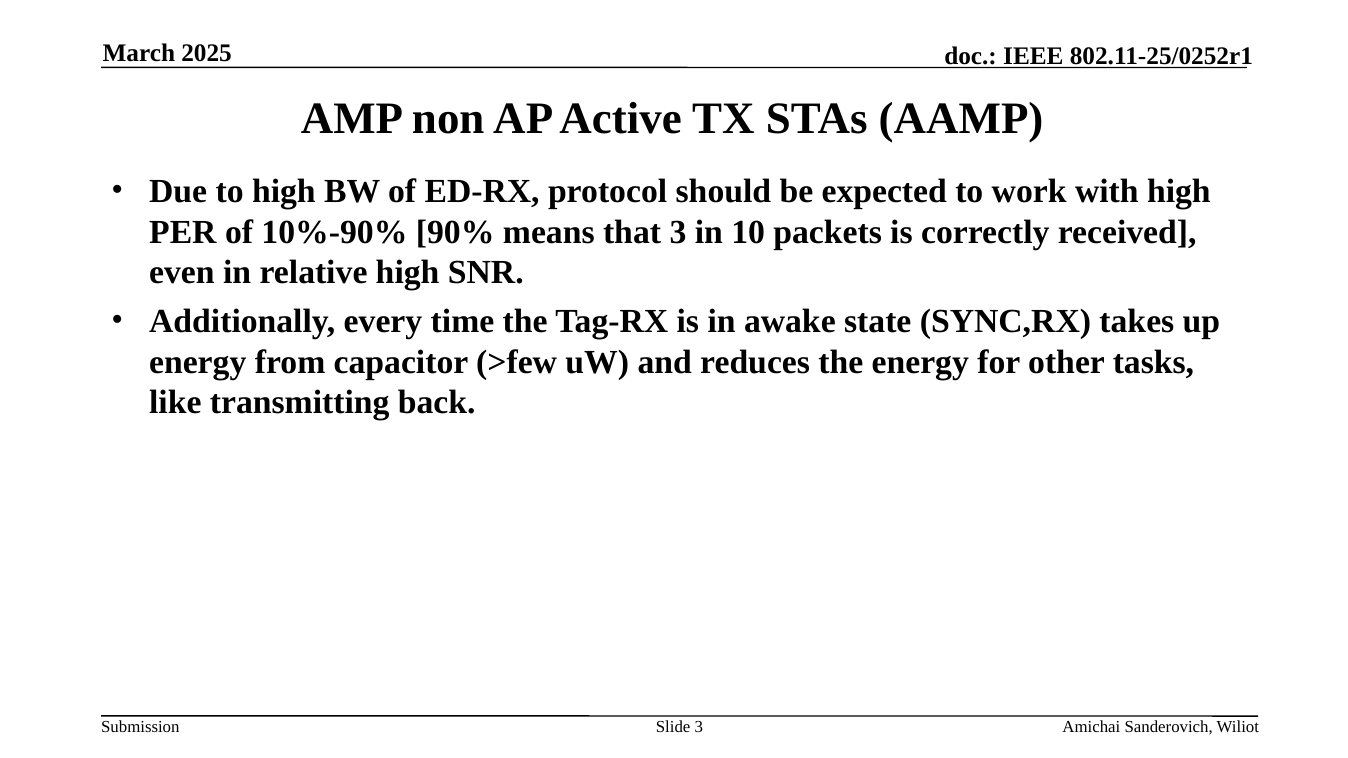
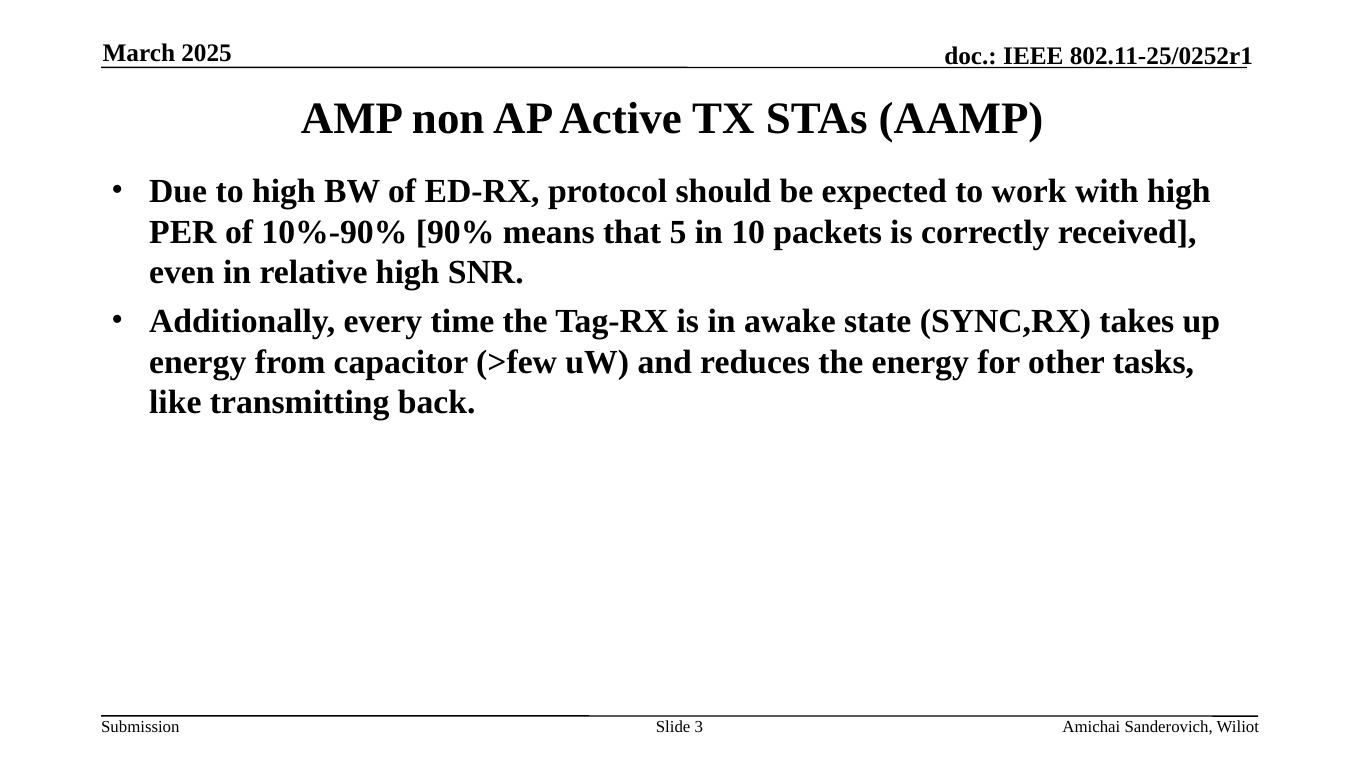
that 3: 3 -> 5
